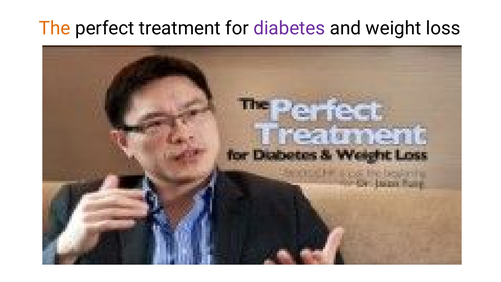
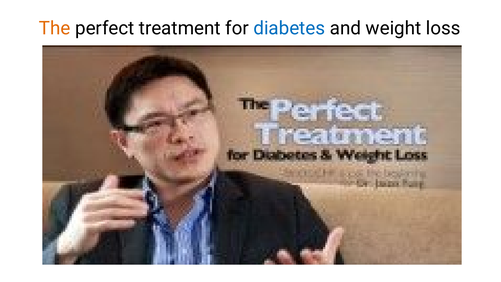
diabetes colour: purple -> blue
